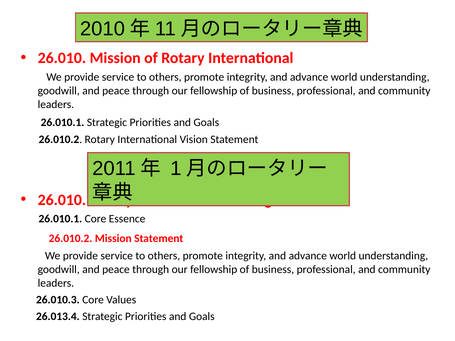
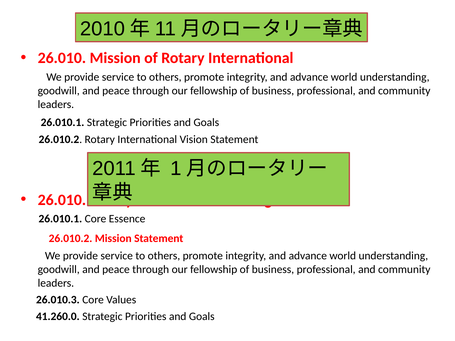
26.013.4: 26.013.4 -> 41.260.0
